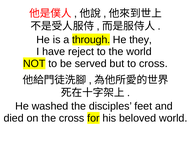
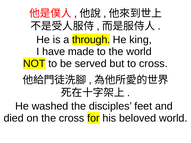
they: they -> king
reject: reject -> made
